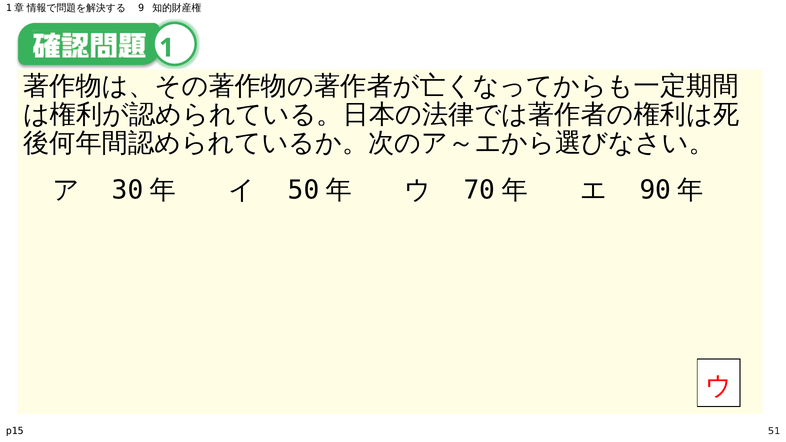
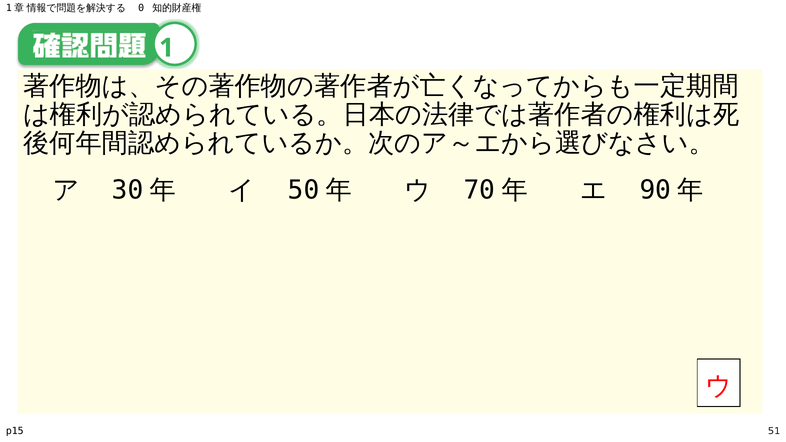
9: 9 -> 0
